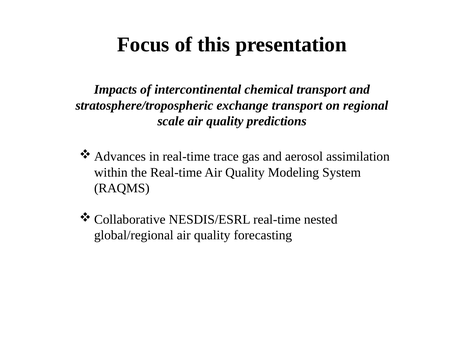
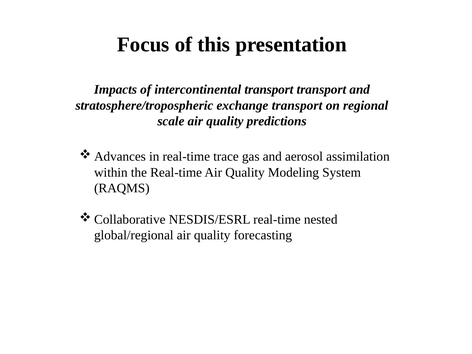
intercontinental chemical: chemical -> transport
